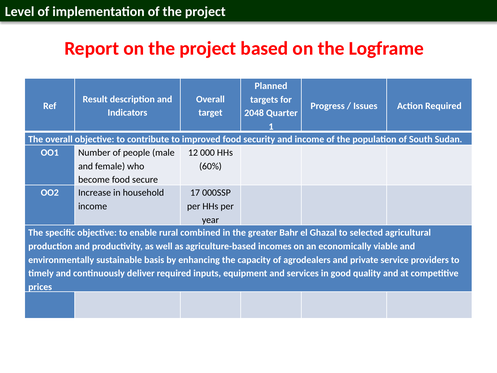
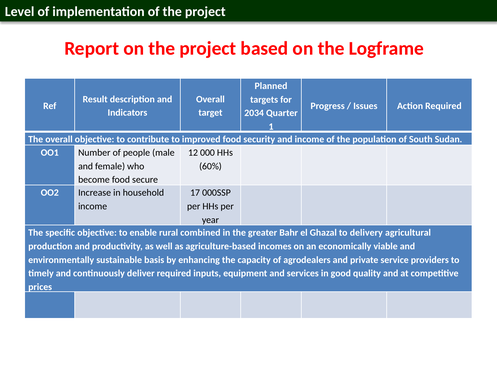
2048: 2048 -> 2034
selected: selected -> delivery
